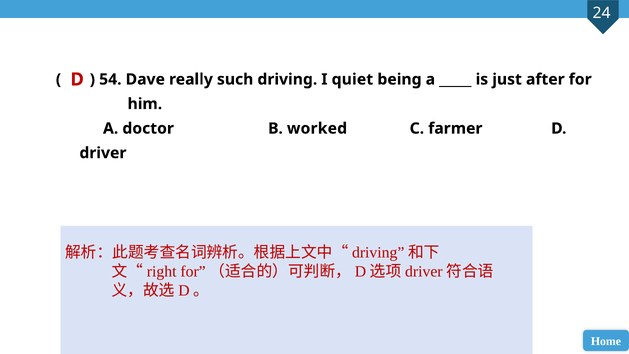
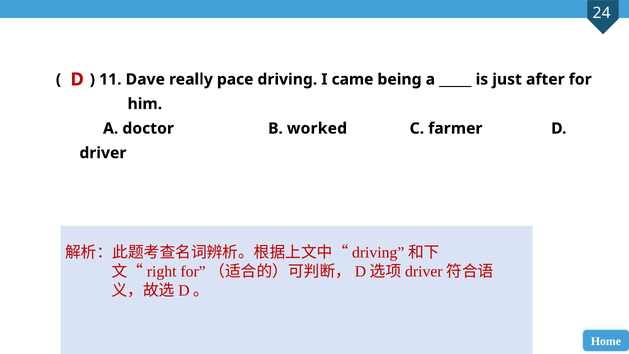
54: 54 -> 11
such: such -> pace
quiet: quiet -> came
